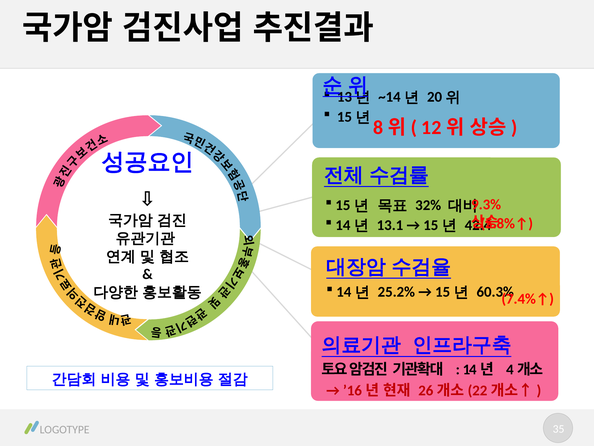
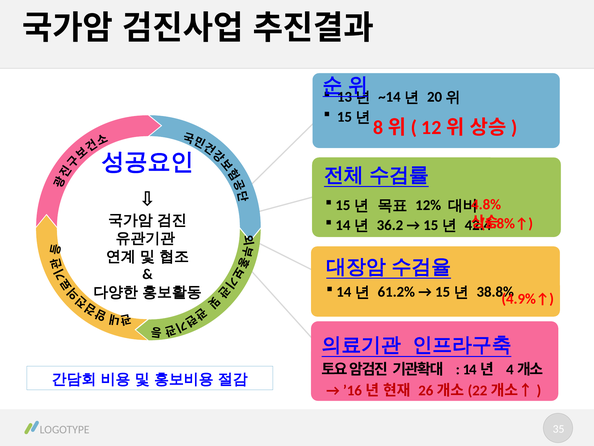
32%: 32% -> 12%
9.3%: 9.3% -> 4.8%
13.1: 13.1 -> 36.2
25.2%: 25.2% -> 61.2%
60.3%: 60.3% -> 38.8%
7.4%↑: 7.4%↑ -> 4.9%↑
